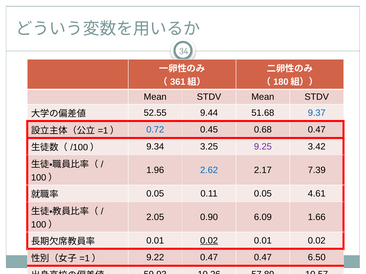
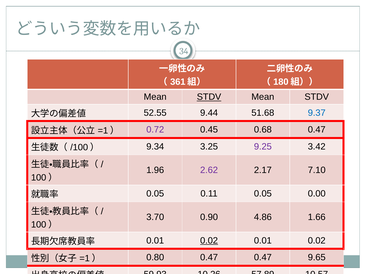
STDV at (209, 97) underline: none -> present
0.72 colour: blue -> purple
2.62 colour: blue -> purple
7.39: 7.39 -> 7.10
4.61: 4.61 -> 0.00
2.05: 2.05 -> 3.70
6.09: 6.09 -> 4.86
9.22: 9.22 -> 0.80
6.50: 6.50 -> 9.65
